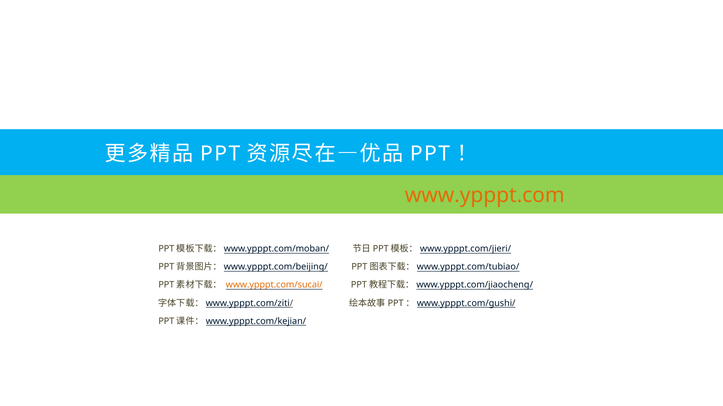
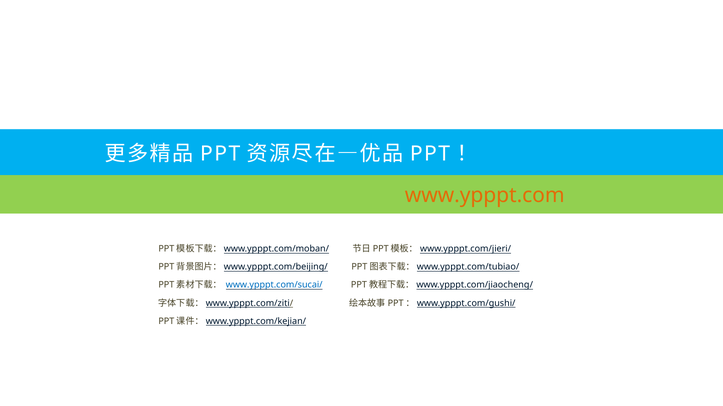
www.ypppt.com/sucai/ colour: orange -> blue
